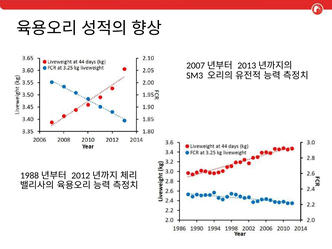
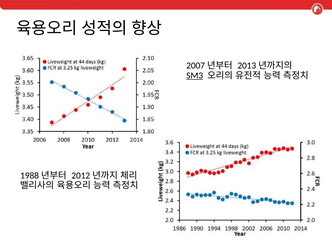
SM3 underline: none -> present
